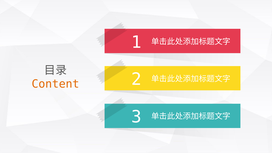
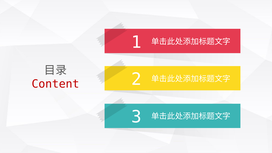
Content colour: orange -> red
